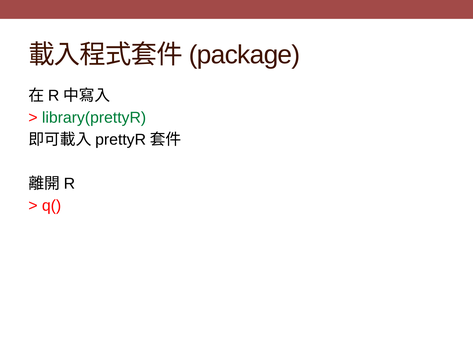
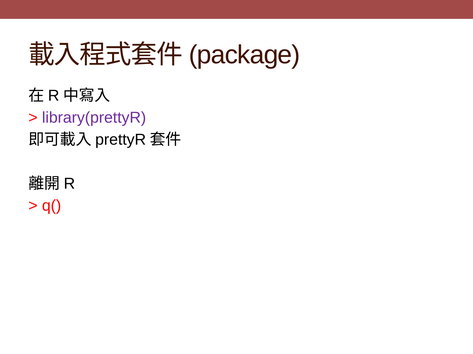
library(prettyR colour: green -> purple
